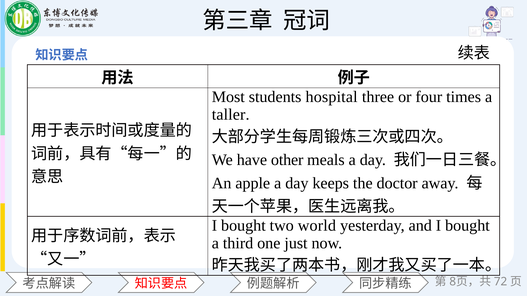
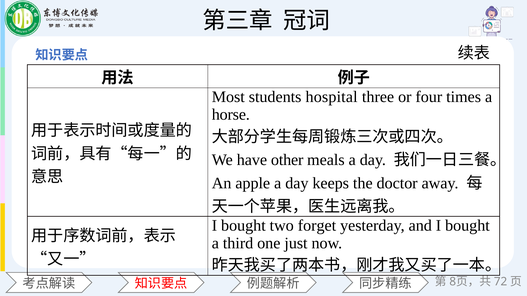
taller: taller -> horse
world: world -> forget
